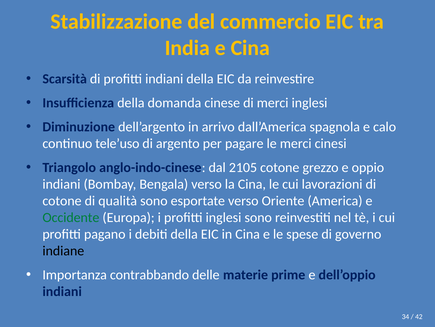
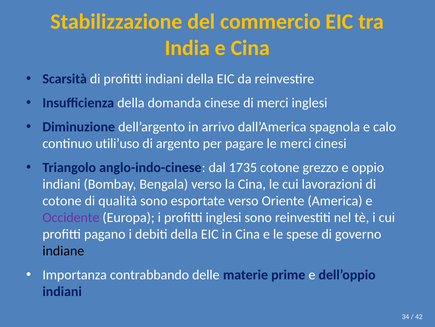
tele’uso: tele’uso -> utili’uso
2105: 2105 -> 1735
Occidente colour: green -> purple
